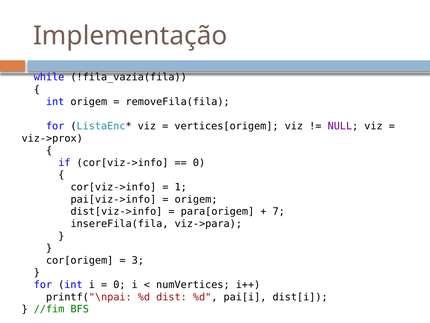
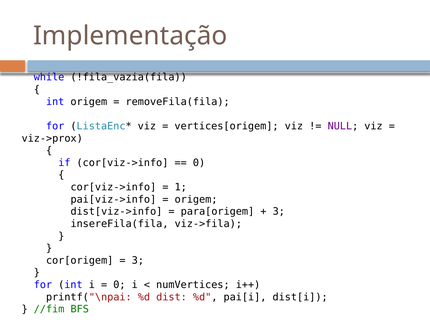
7 at (279, 211): 7 -> 3
viz->para: viz->para -> viz->fila
